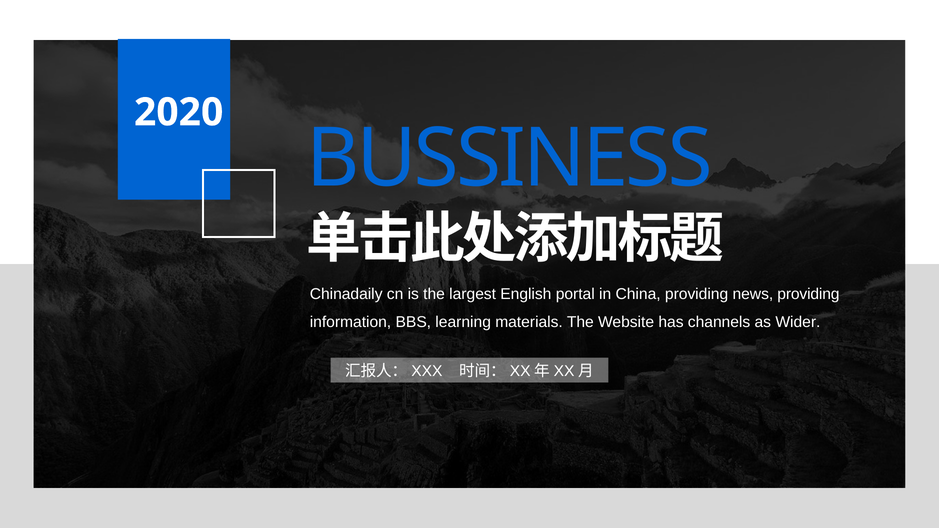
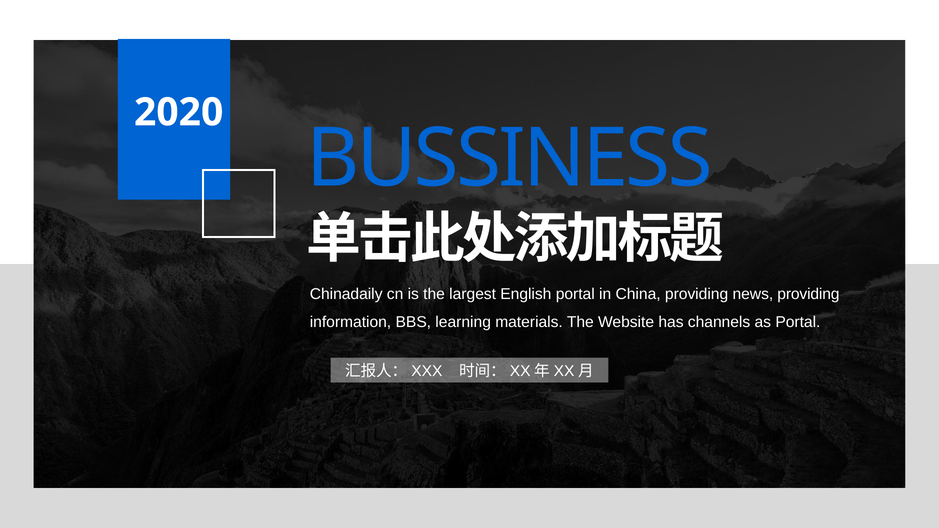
as Wider: Wider -> Portal
